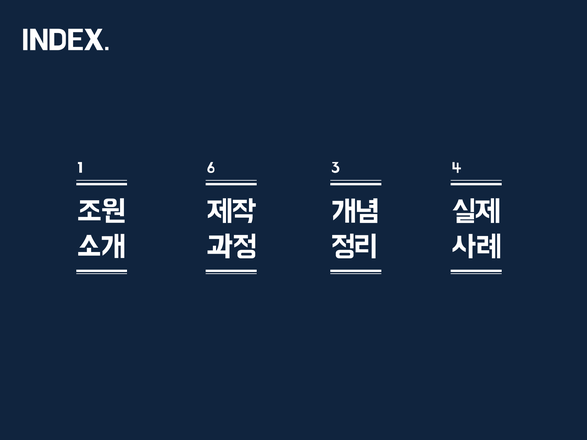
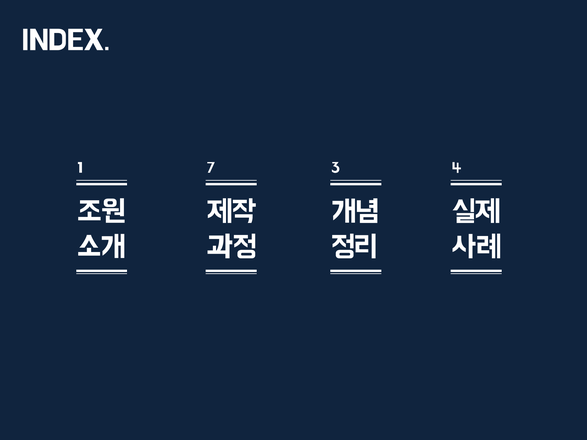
6: 6 -> 7
